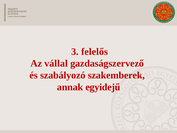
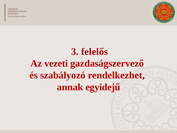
vállal: vállal -> vezeti
szakemberek: szakemberek -> rendelkezhet
